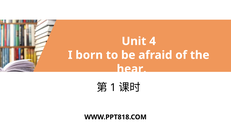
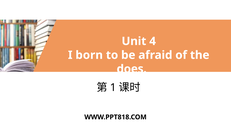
hear: hear -> does
